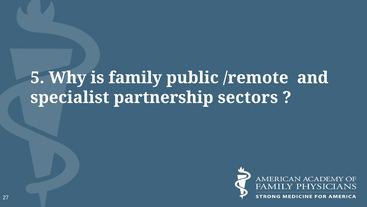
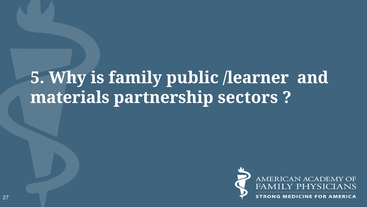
/remote: /remote -> /learner
specialist: specialist -> materials
